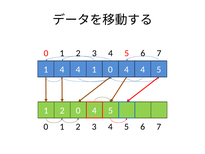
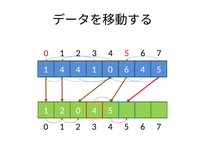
0 4: 4 -> 6
